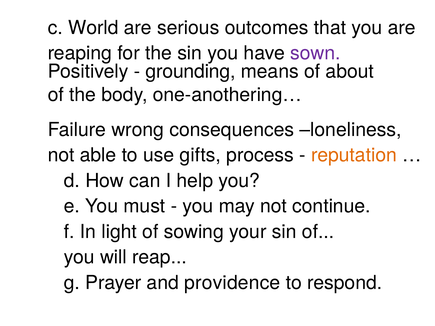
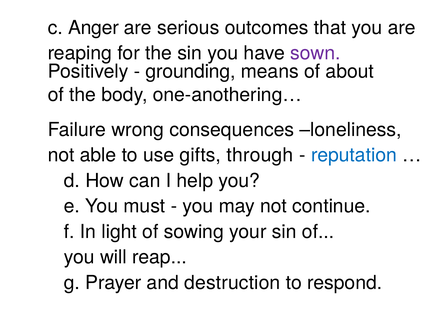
World: World -> Anger
process: process -> through
reputation colour: orange -> blue
providence: providence -> destruction
